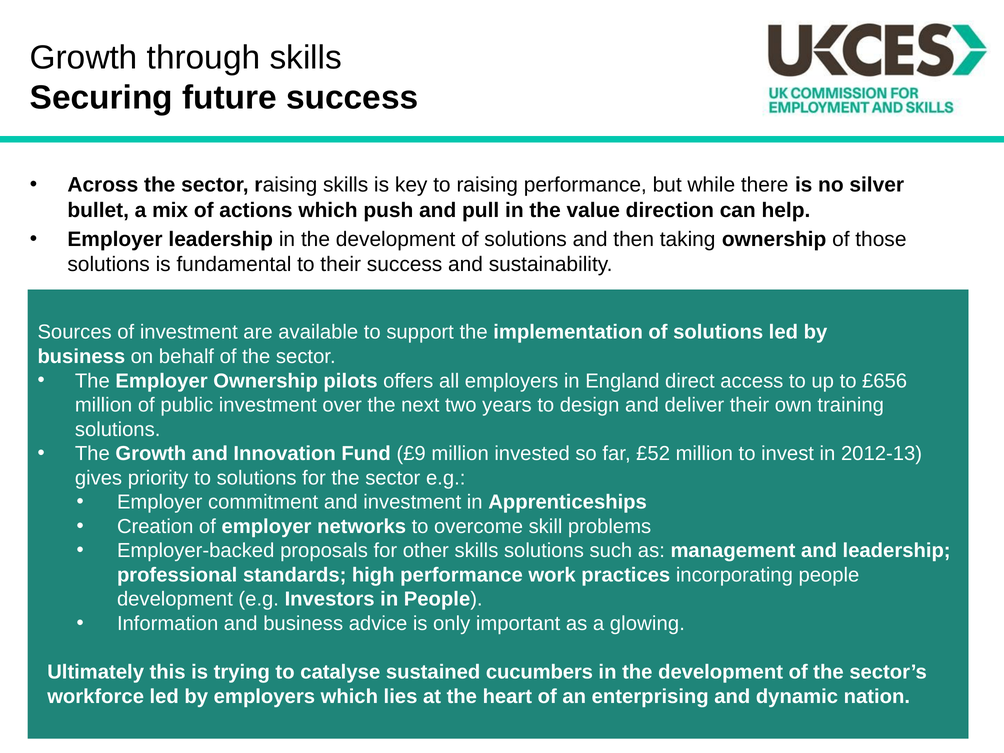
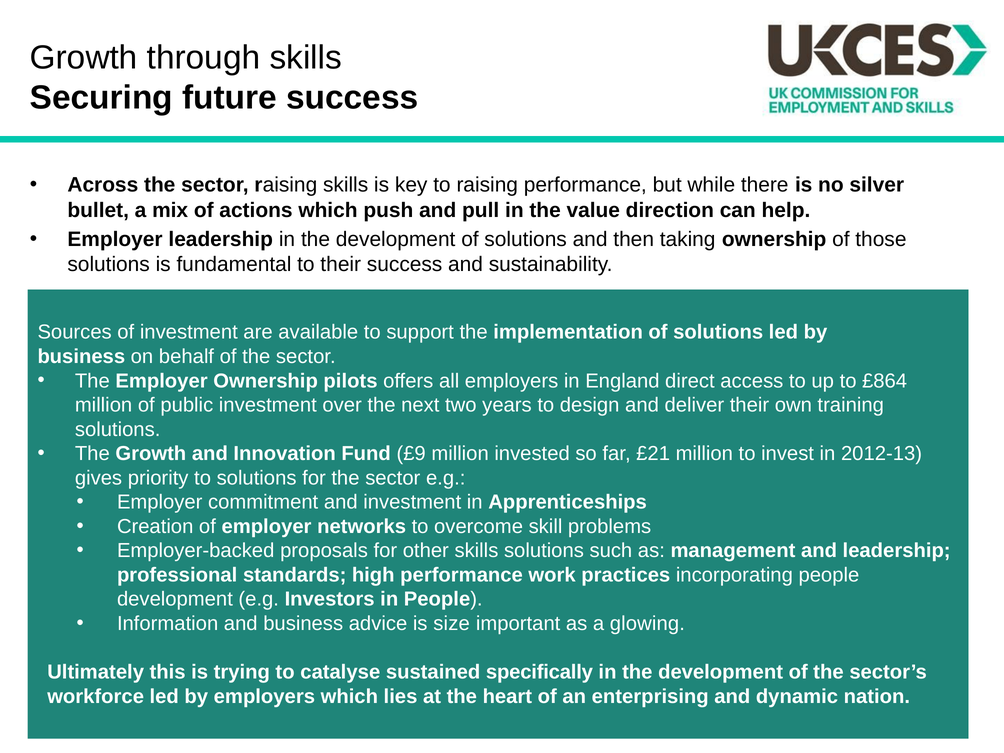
£656: £656 -> £864
£52: £52 -> £21
only: only -> size
cucumbers: cucumbers -> specifically
